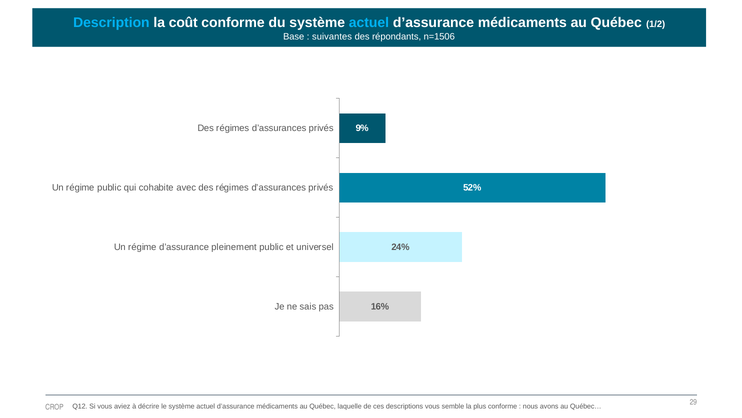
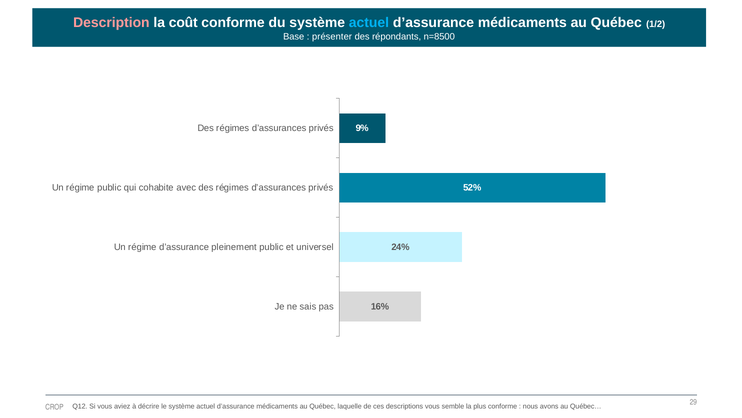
Description colour: light blue -> pink
suivantes: suivantes -> présenter
n=1506: n=1506 -> n=8500
